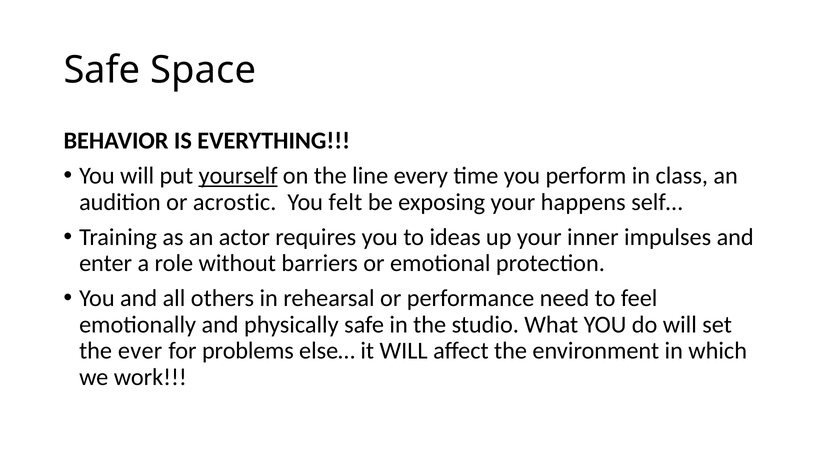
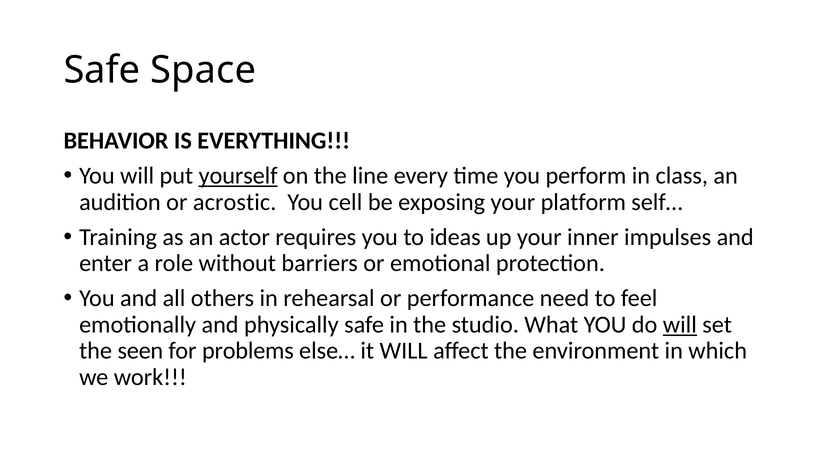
felt: felt -> cell
happens: happens -> platform
will at (680, 324) underline: none -> present
ever: ever -> seen
